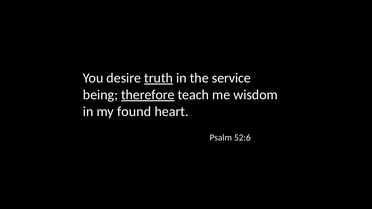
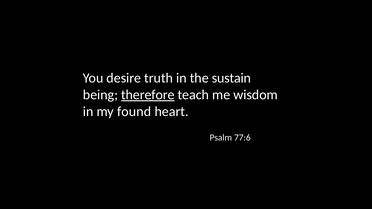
truth underline: present -> none
service: service -> sustain
52:6: 52:6 -> 77:6
